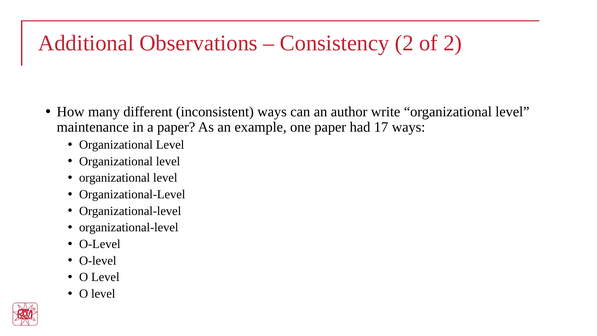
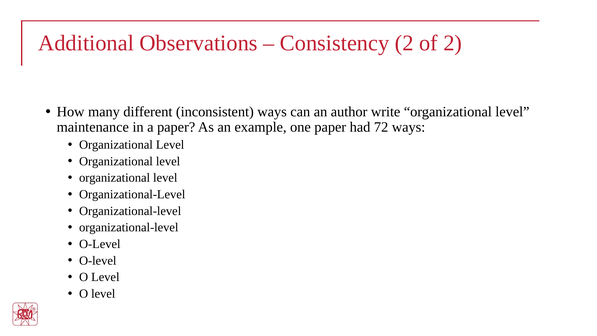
17: 17 -> 72
